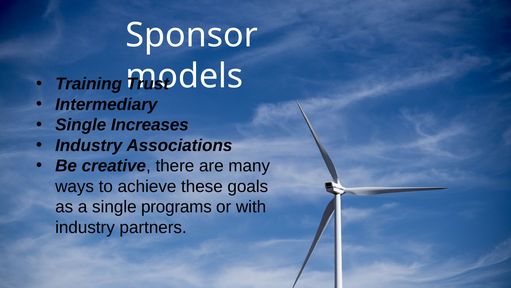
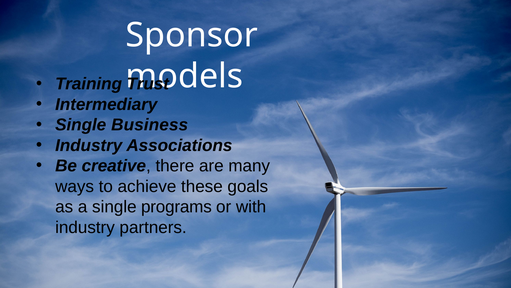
Increases: Increases -> Business
